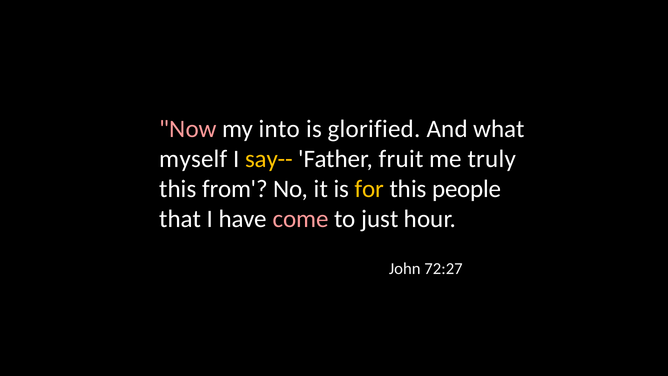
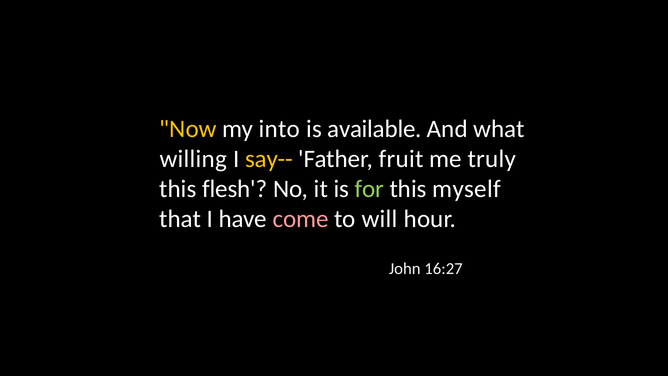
Now colour: pink -> yellow
glorified: glorified -> available
myself: myself -> willing
from: from -> flesh
for colour: yellow -> light green
people: people -> myself
just: just -> will
72:27: 72:27 -> 16:27
